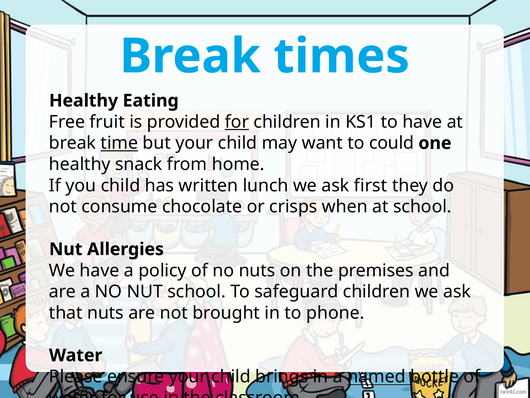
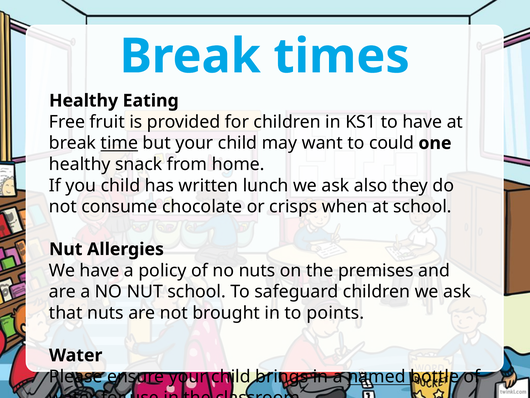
for at (237, 122) underline: present -> none
first: first -> also
phone: phone -> points
